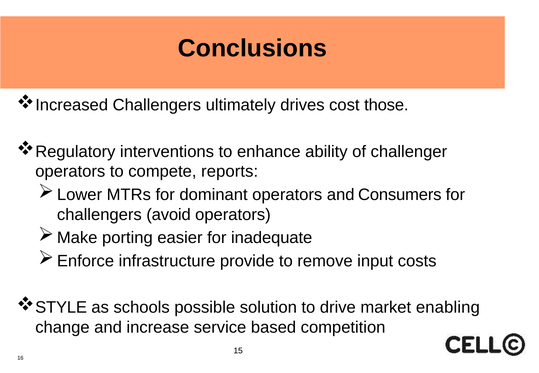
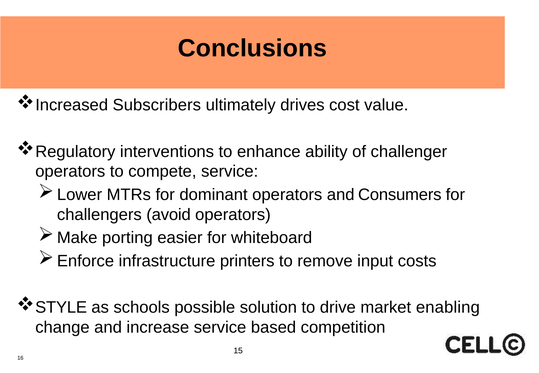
Increased Challengers: Challengers -> Subscribers
those: those -> value
compete reports: reports -> service
inadequate: inadequate -> whiteboard
provide: provide -> printers
